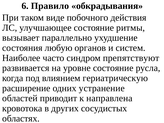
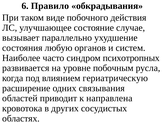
ритмы: ритмы -> случае
препятствуют: препятствуют -> психотропных
уровне состояние: состояние -> побочным
устранение: устранение -> связывания
